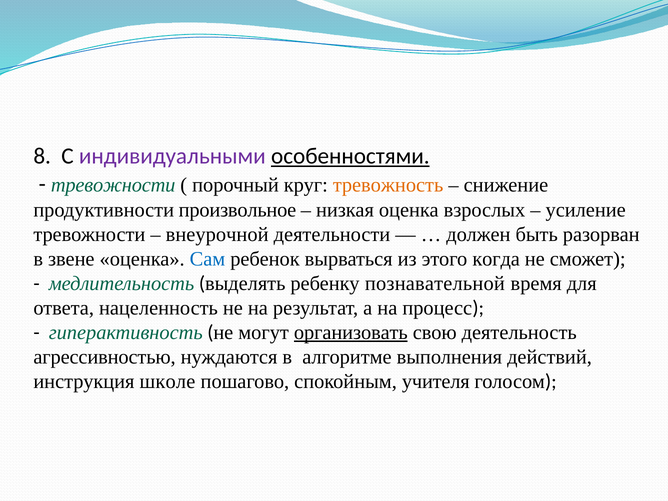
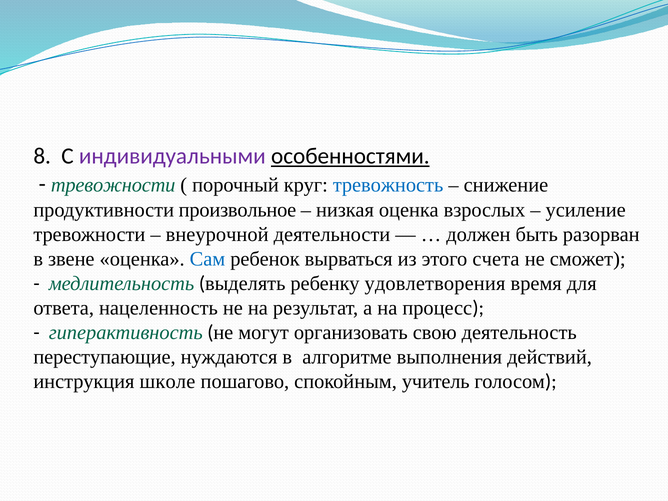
тревожность colour: orange -> blue
когда: когда -> счета
познавательной: познавательной -> удовлетворения
организовать underline: present -> none
агрессивностью: агрессивностью -> переступающие
учителя: учителя -> учитель
